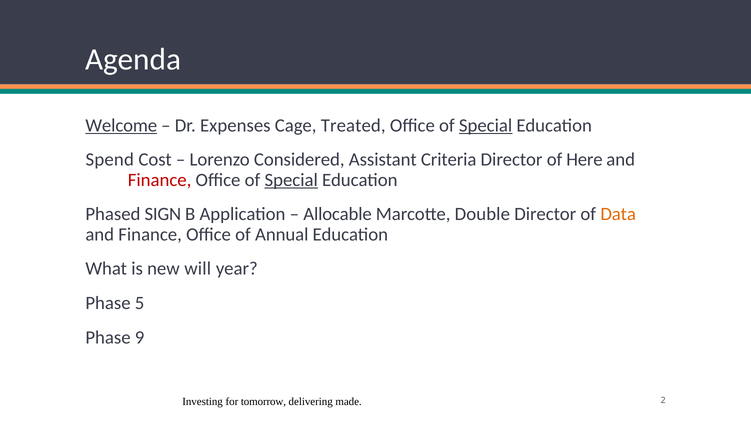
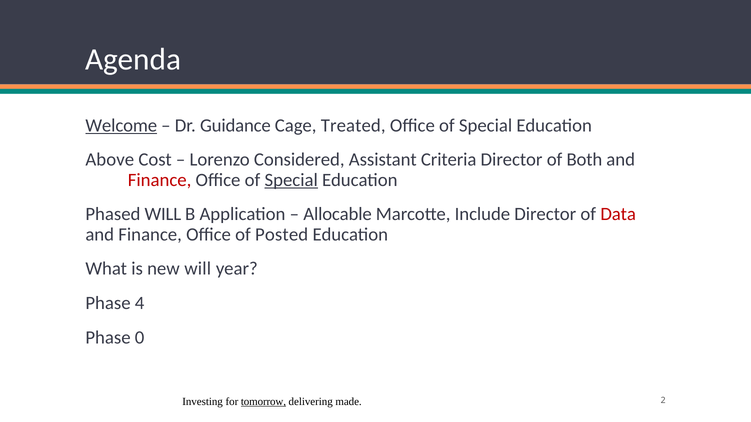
Expenses: Expenses -> Guidance
Special at (486, 125) underline: present -> none
Spend: Spend -> Above
Here: Here -> Both
Phased SIGN: SIGN -> WILL
Double: Double -> Include
Data colour: orange -> red
Annual: Annual -> Posted
5: 5 -> 4
9: 9 -> 0
tomorrow underline: none -> present
